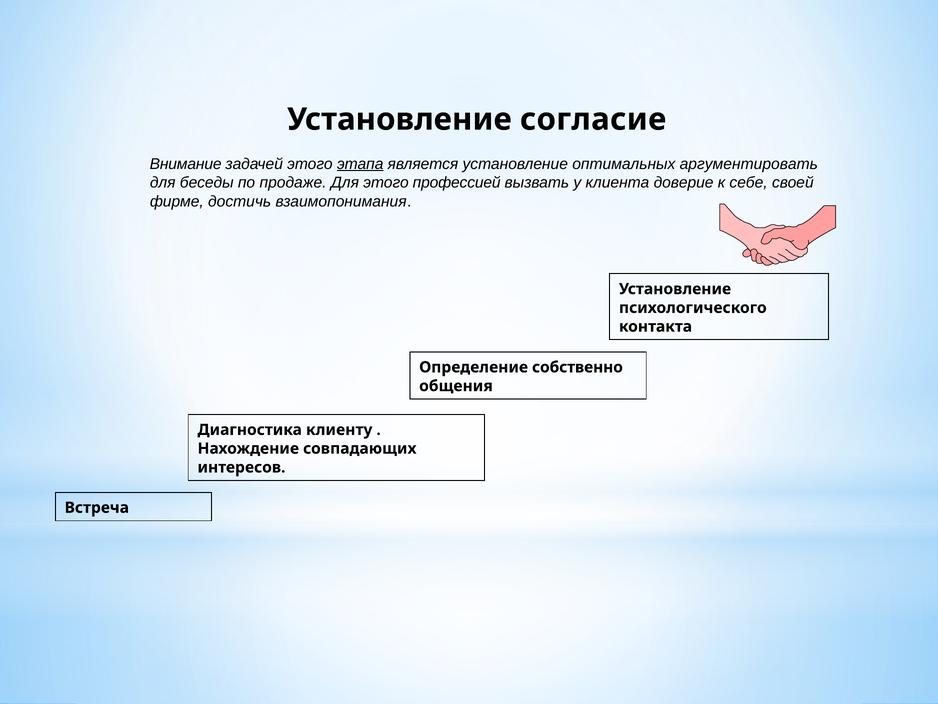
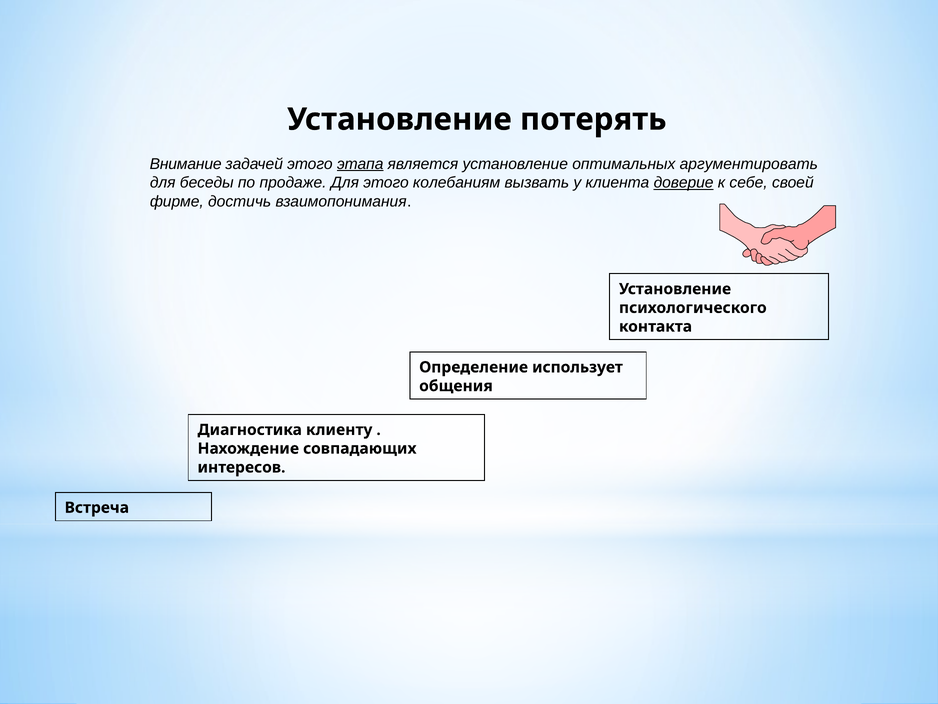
согласие: согласие -> потерять
профессией: профессией -> колебаниям
доверие underline: none -> present
собственно: собственно -> использует
